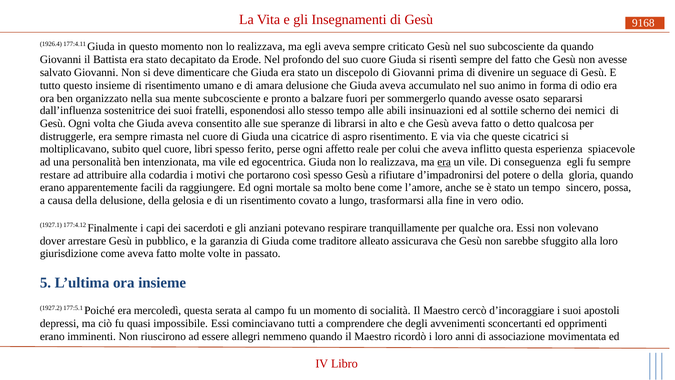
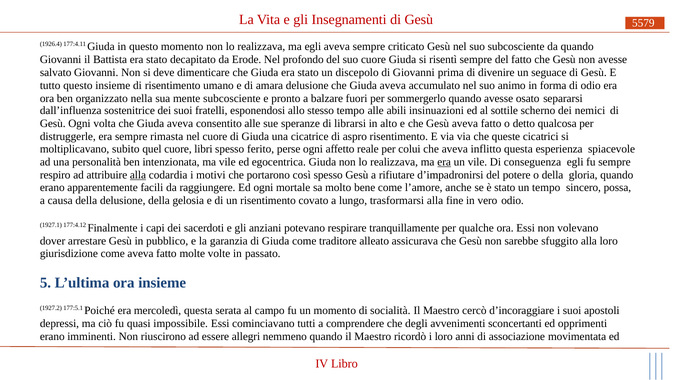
9168: 9168 -> 5579
restare: restare -> respiro
alla at (138, 175) underline: none -> present
